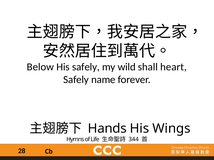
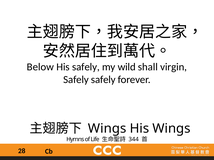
heart: heart -> virgin
Safely name: name -> safely
Hands at (107, 129): Hands -> Wings
